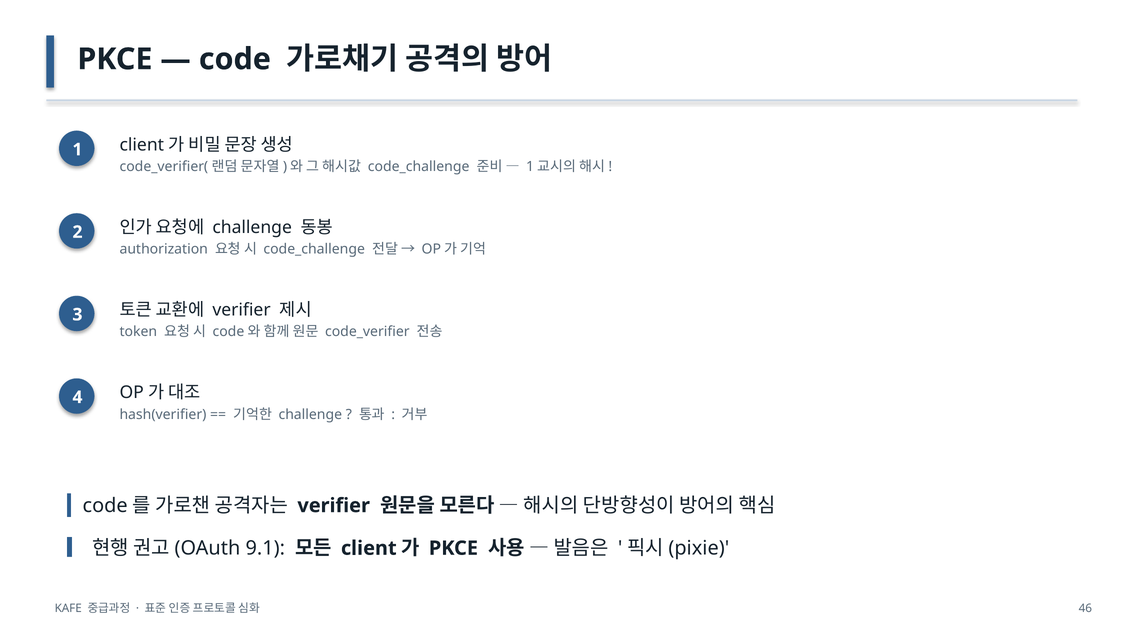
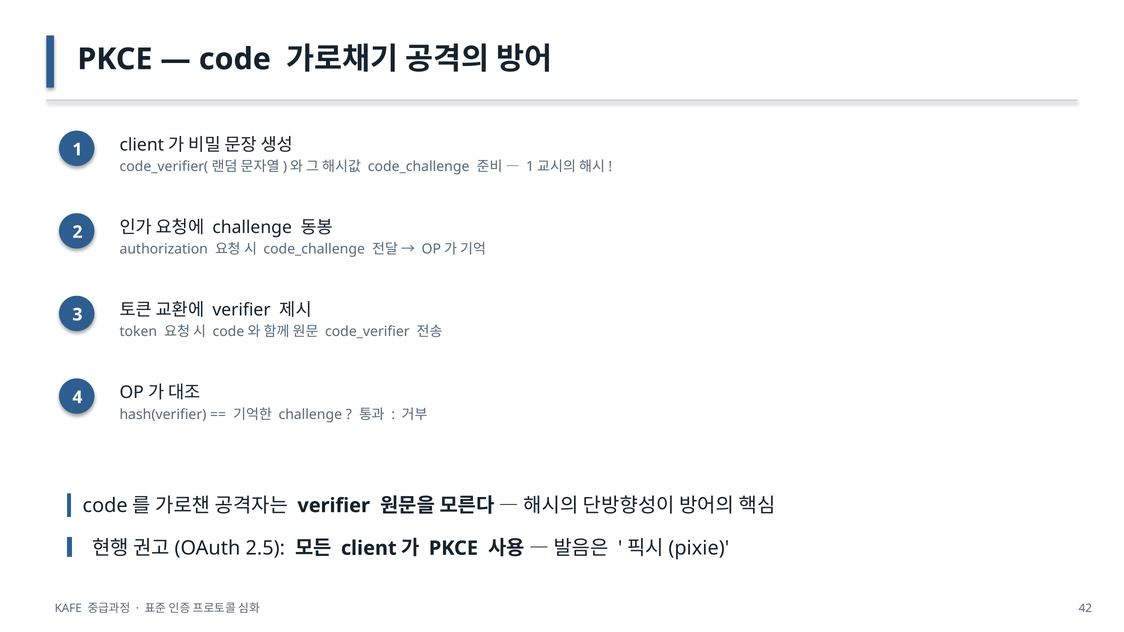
9.1: 9.1 -> 2.5
46: 46 -> 42
